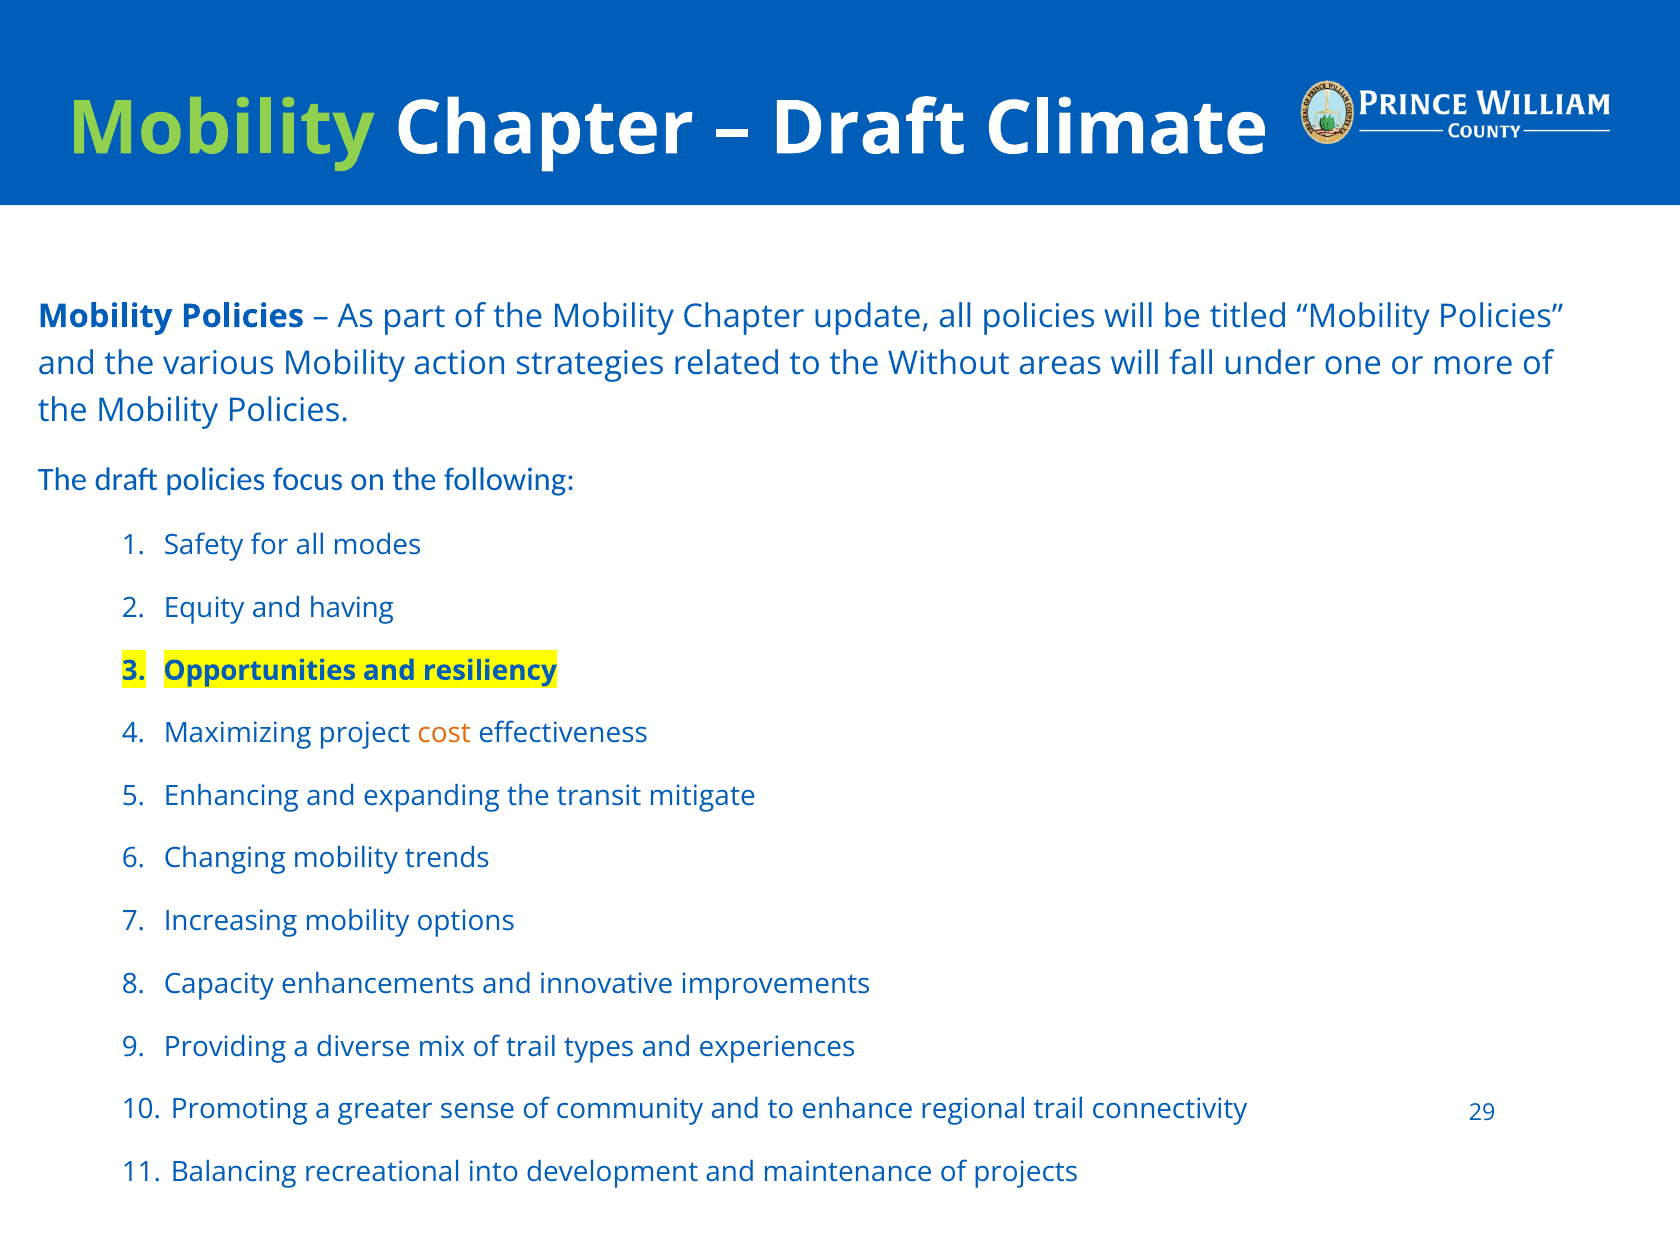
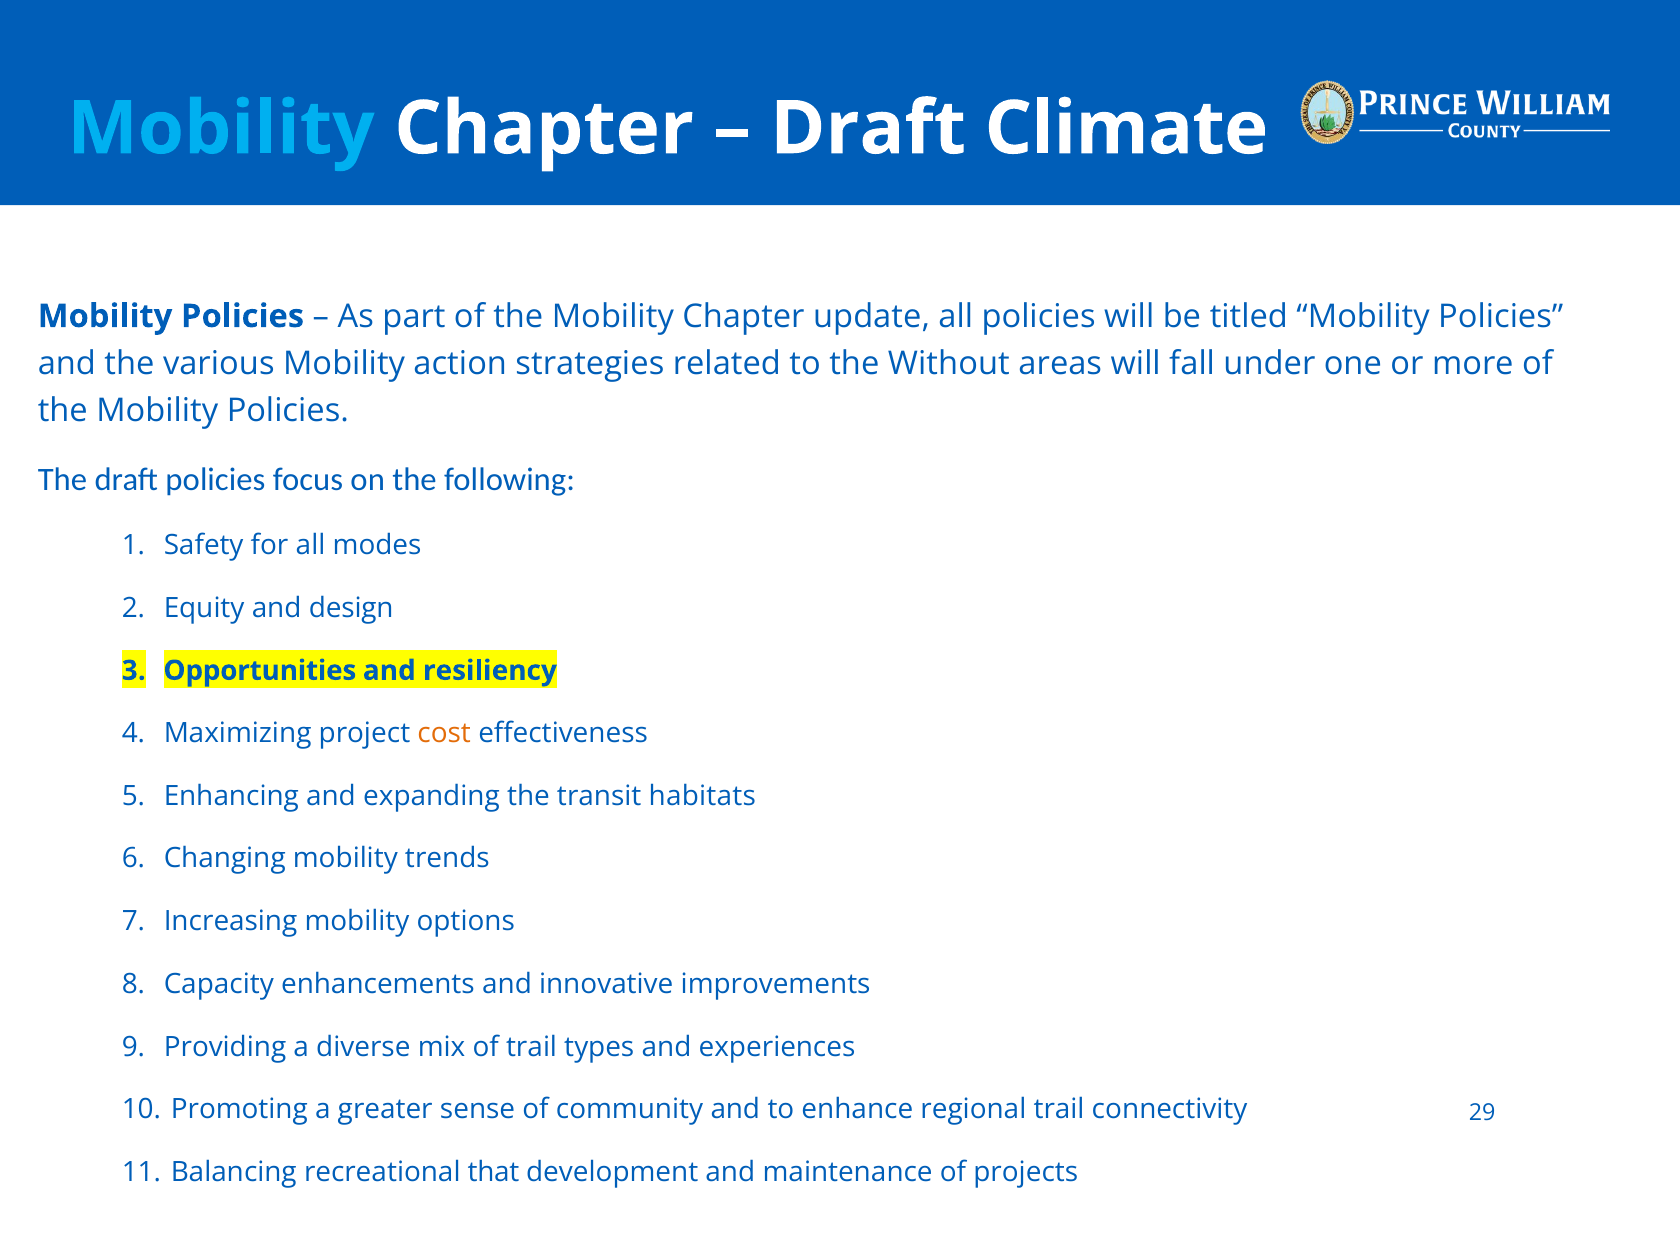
Mobility at (221, 129) colour: light green -> light blue
having: having -> design
mitigate: mitigate -> habitats
into: into -> that
